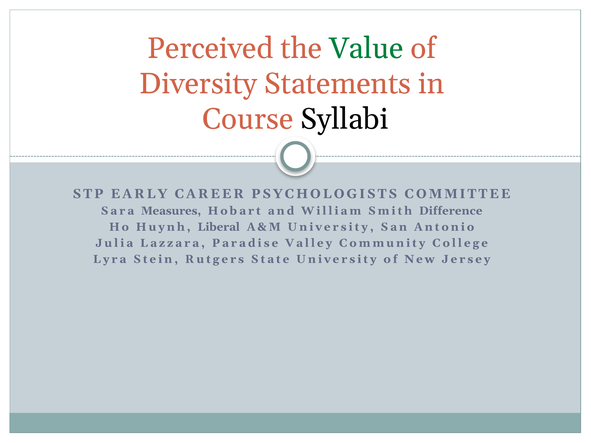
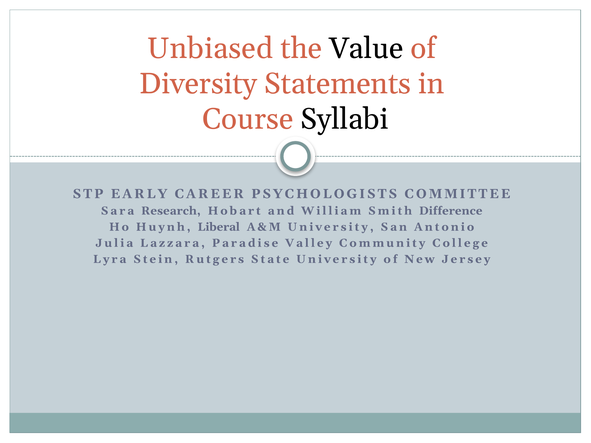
Perceived: Perceived -> Unbiased
Value colour: green -> black
Measures: Measures -> Research
